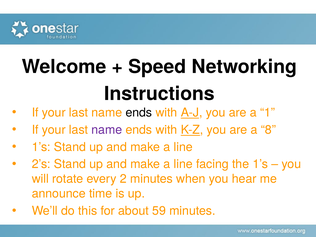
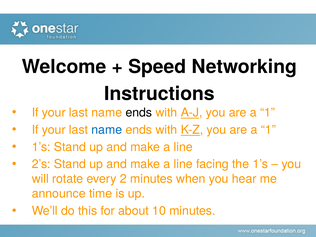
name at (107, 130) colour: purple -> blue
8 at (268, 130): 8 -> 1
59: 59 -> 10
